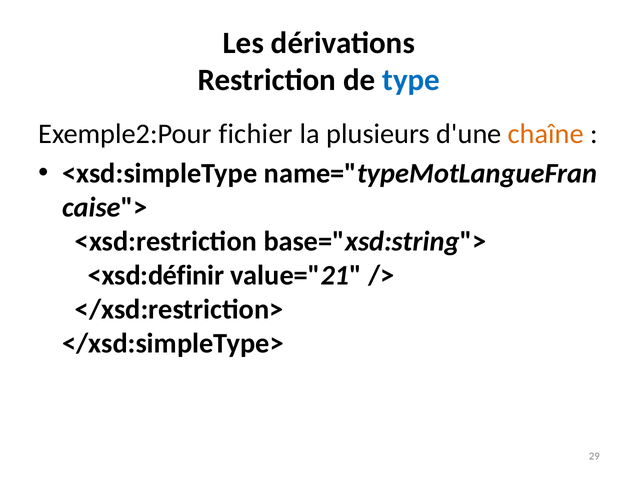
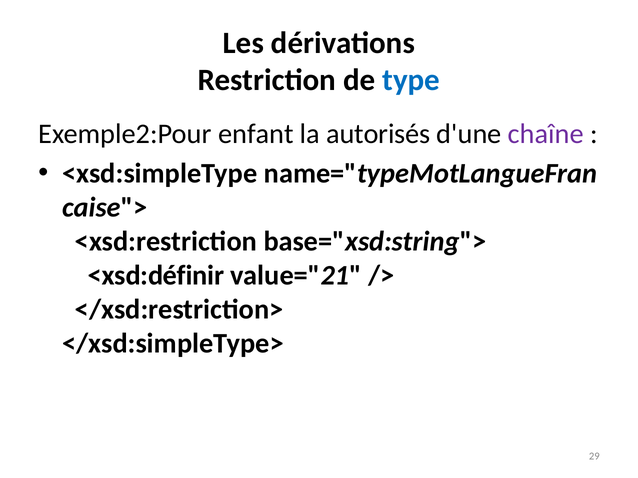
fichier: fichier -> enfant
plusieurs: plusieurs -> autorisés
chaîne colour: orange -> purple
